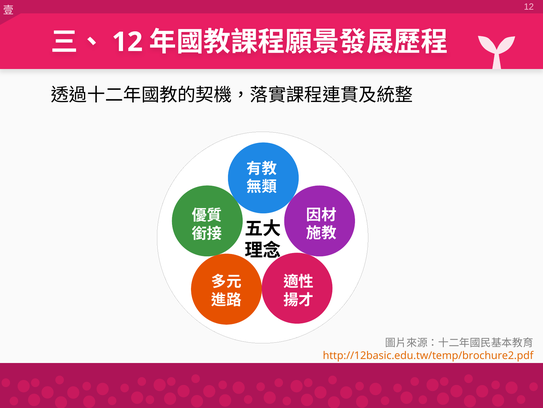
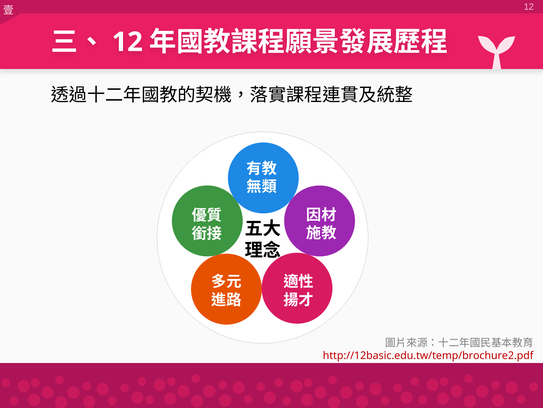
http://12basic.edu.tw/temp/brochure2.pdf colour: orange -> red
